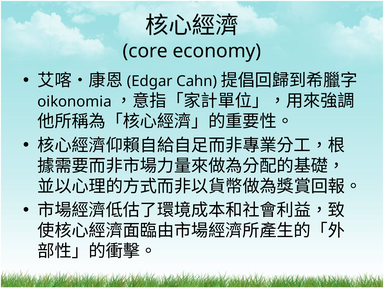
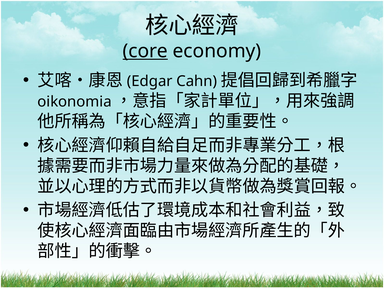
core underline: none -> present
